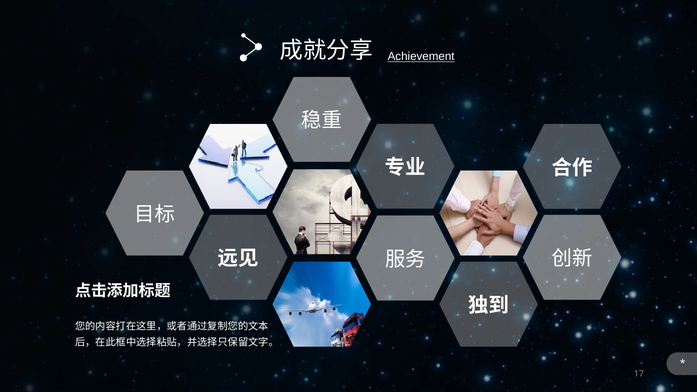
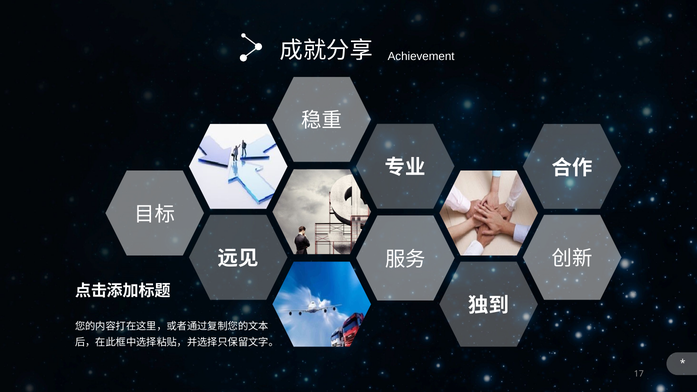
Achievement underline: present -> none
